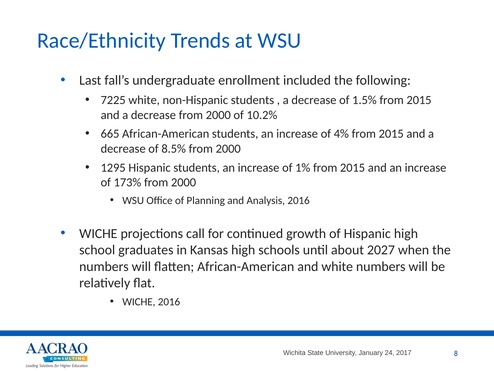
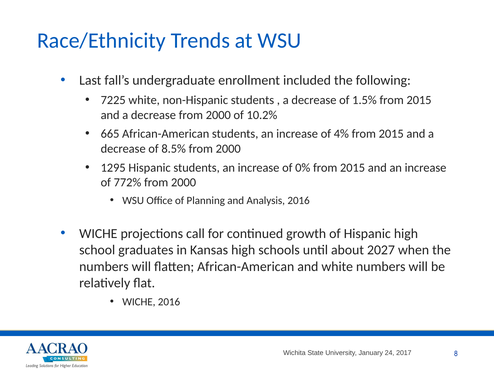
1%: 1% -> 0%
173%: 173% -> 772%
